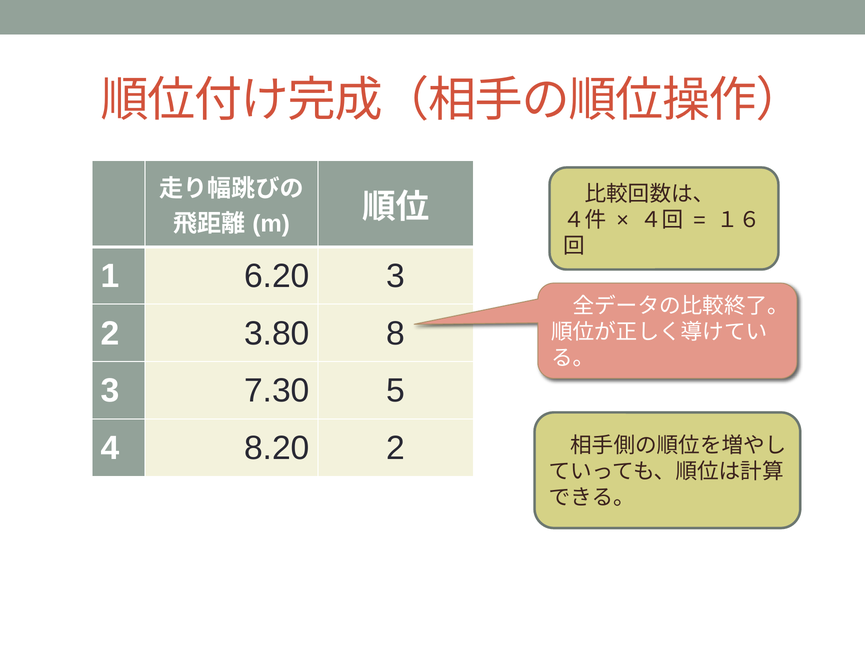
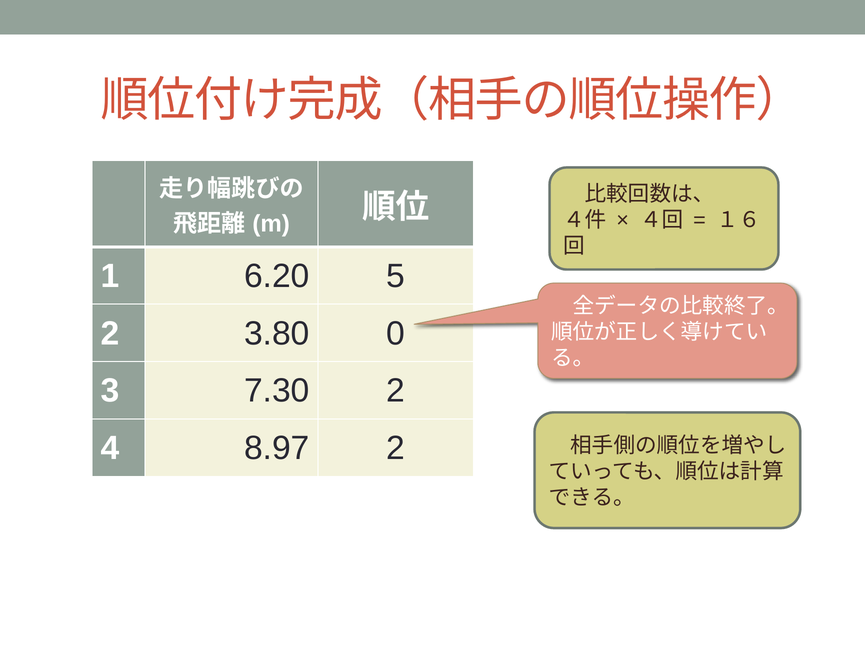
6.20 3: 3 -> 5
8: 8 -> 0
7.30 5: 5 -> 2
8.20: 8.20 -> 8.97
